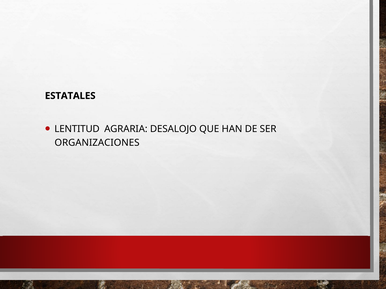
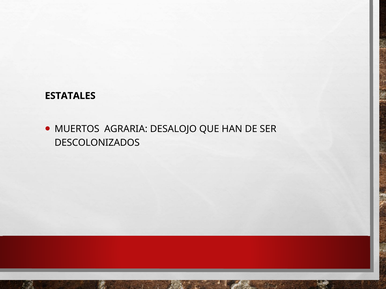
LENTITUD: LENTITUD -> MUERTOS
ORGANIZACIONES: ORGANIZACIONES -> DESCOLONIZADOS
